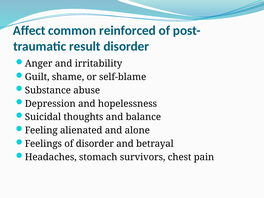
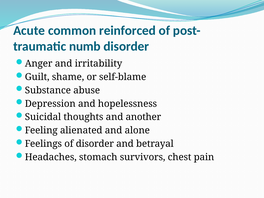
Affect: Affect -> Acute
result: result -> numb
balance: balance -> another
